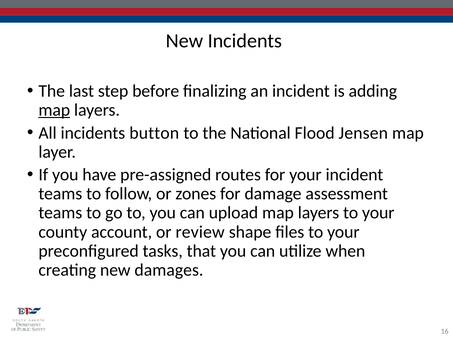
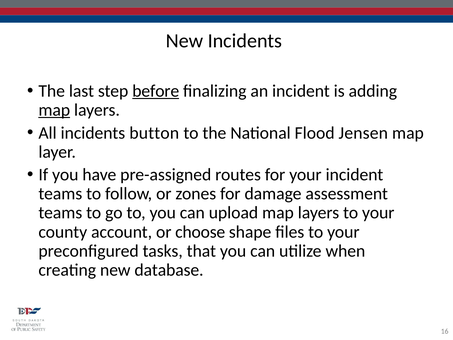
before underline: none -> present
review: review -> choose
damages: damages -> database
